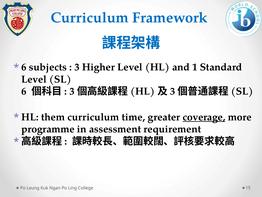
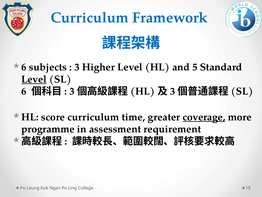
1: 1 -> 5
Level at (34, 79) underline: none -> present
them: them -> score
